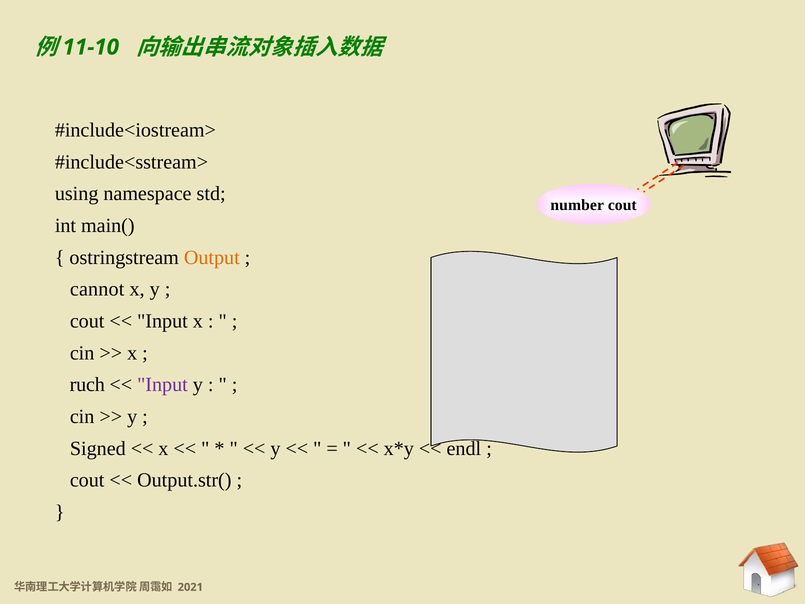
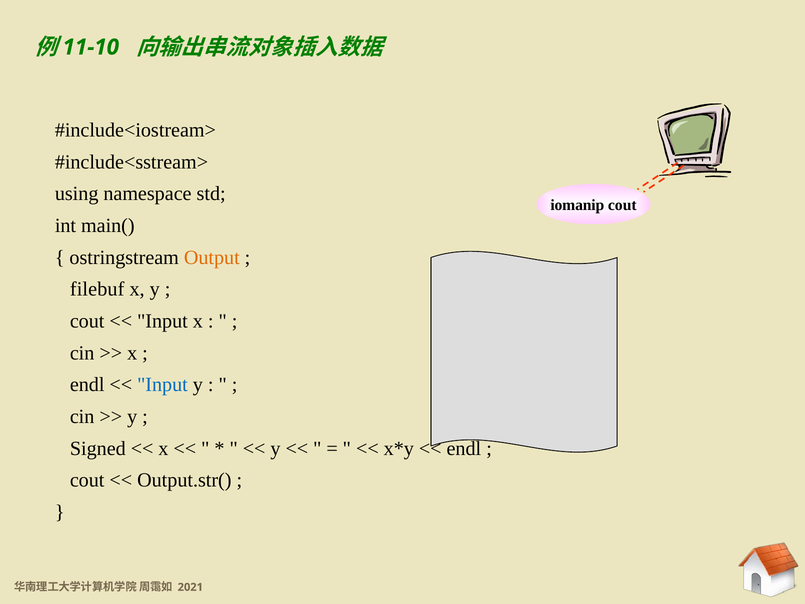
number: number -> iomanip
cannot: cannot -> filebuf
ruch at (87, 385): ruch -> endl
Input at (162, 385) colour: purple -> blue
